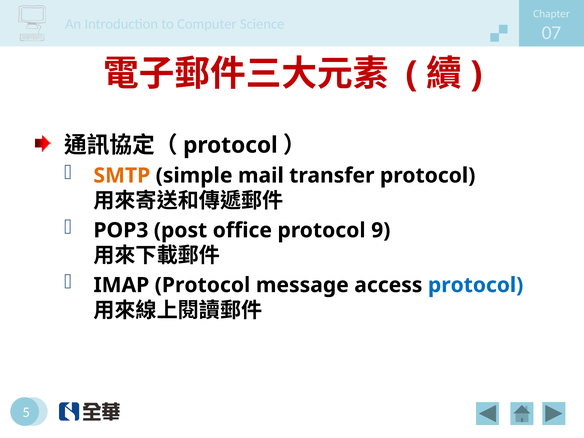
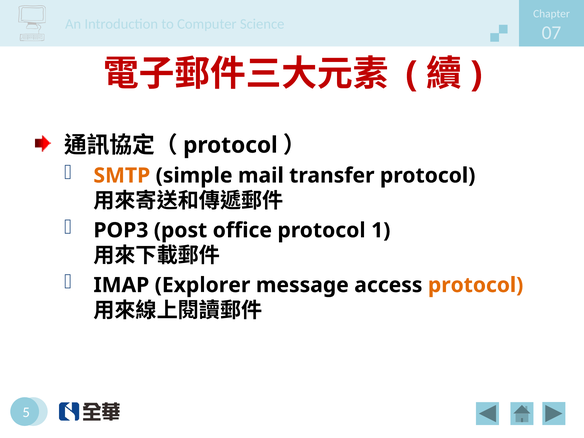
9: 9 -> 1
IMAP Protocol: Protocol -> Explorer
protocol at (476, 285) colour: blue -> orange
